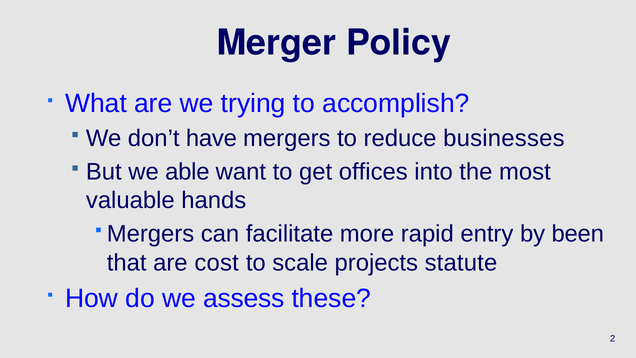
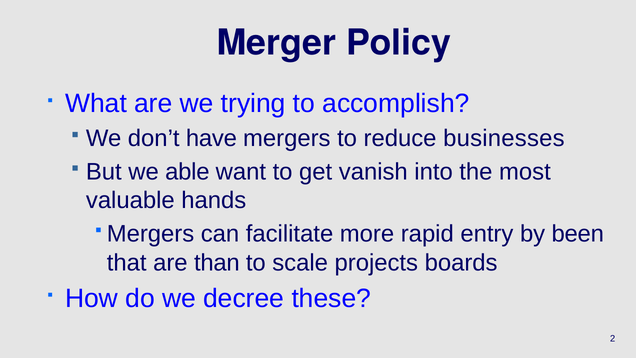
offices: offices -> vanish
cost: cost -> than
statute: statute -> boards
assess: assess -> decree
